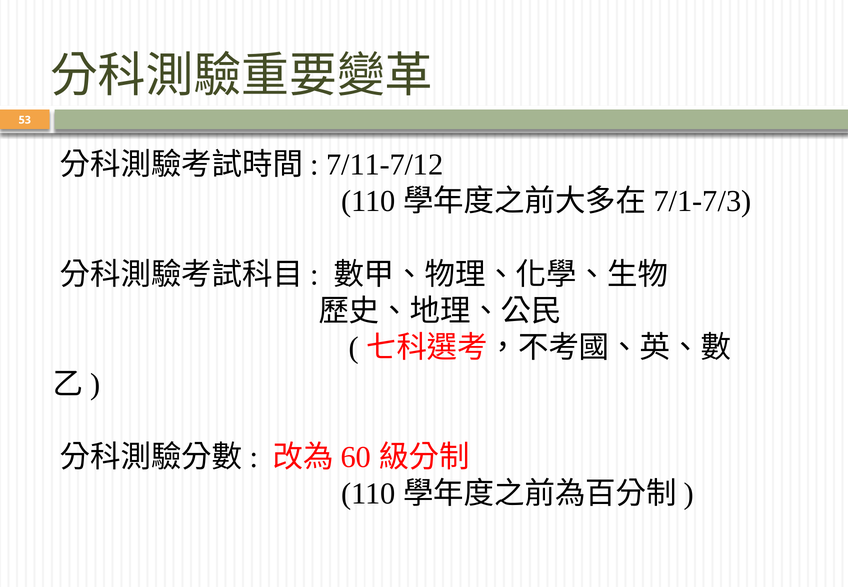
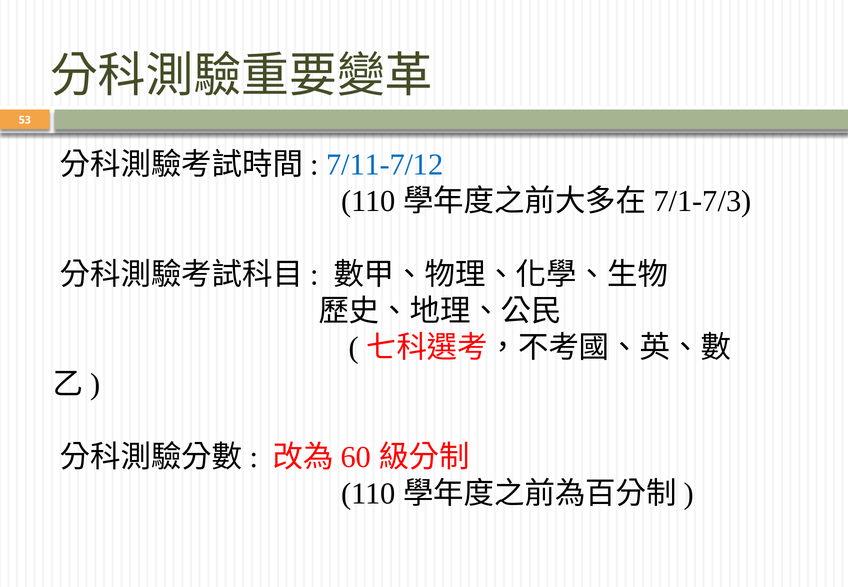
7/11-7/12 colour: black -> blue
